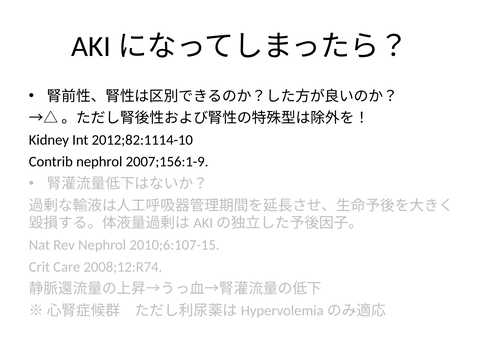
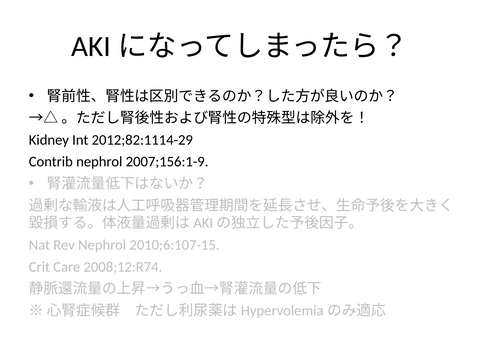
2012;82:1114-10: 2012;82:1114-10 -> 2012;82:1114-29
